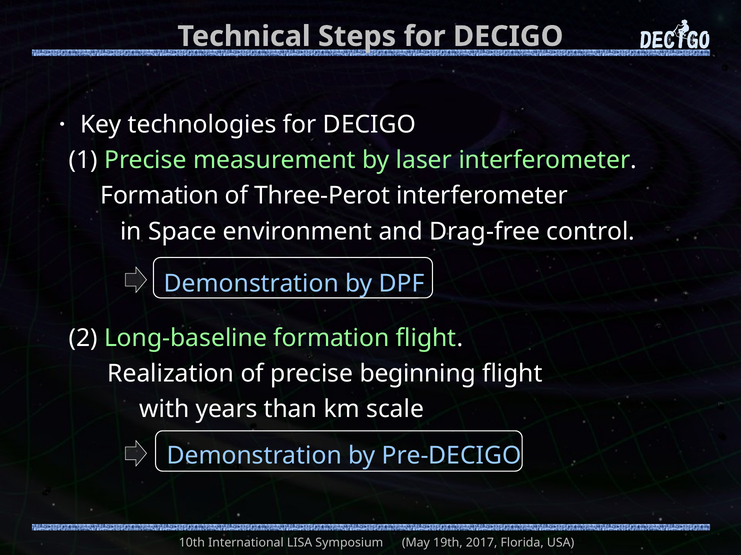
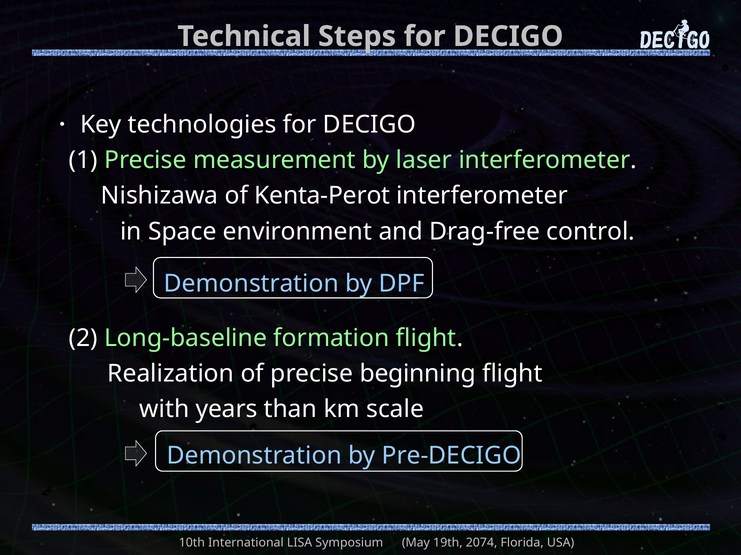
Formation at (160, 196): Formation -> Nishizawa
Three-Perot: Three-Perot -> Kenta-Perot
2017: 2017 -> 2074
